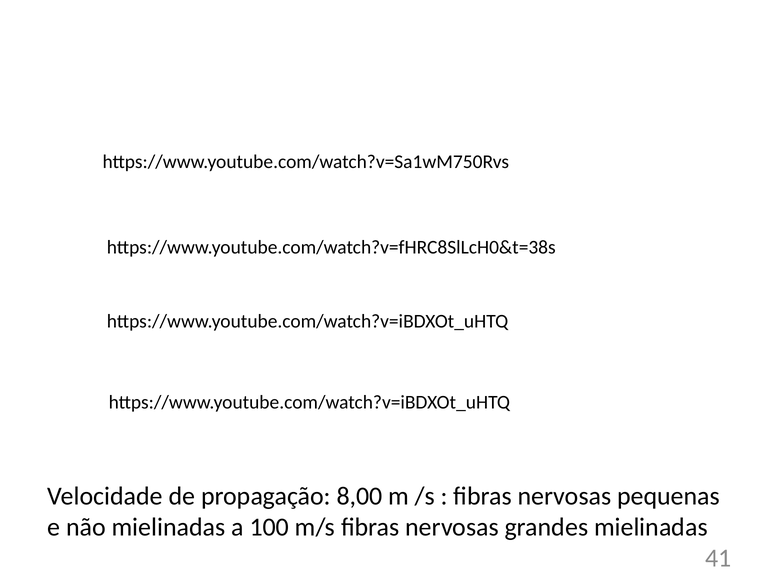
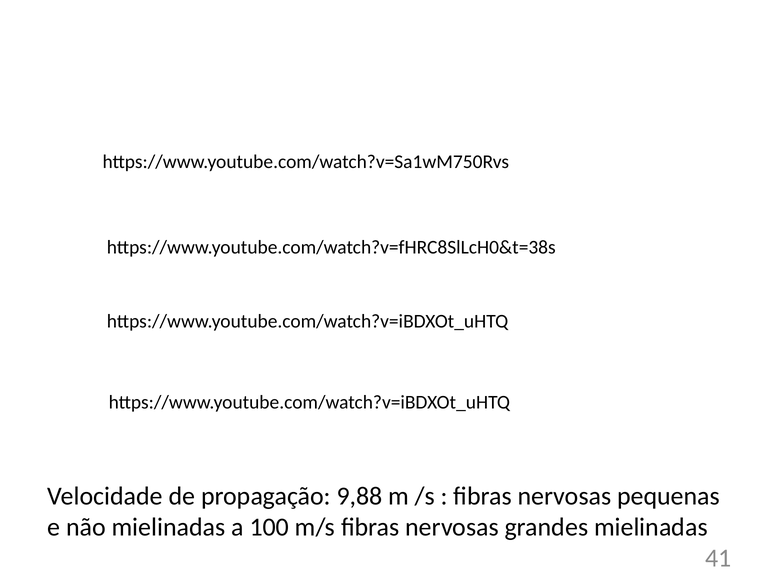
8,00: 8,00 -> 9,88
